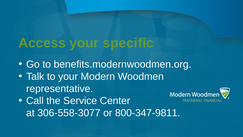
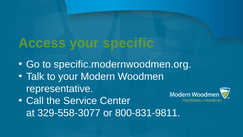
benefits.modernwoodmen.org: benefits.modernwoodmen.org -> specific.modernwoodmen.org
306-558-3077: 306-558-3077 -> 329-558-3077
800-347-9811: 800-347-9811 -> 800-831-9811
